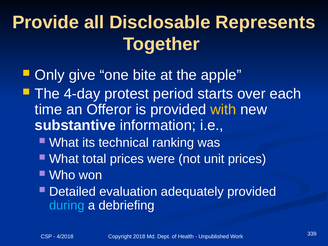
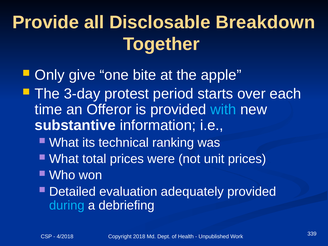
Represents: Represents -> Breakdown
4-day: 4-day -> 3-day
with colour: yellow -> light blue
